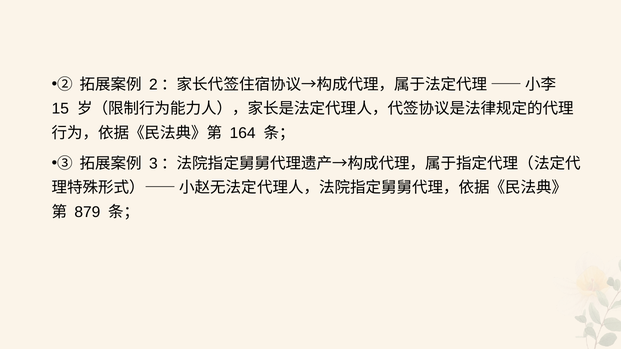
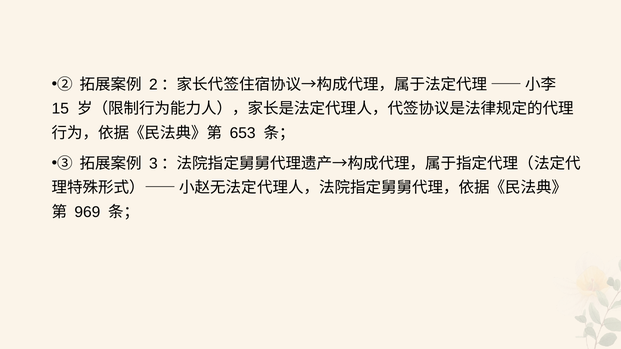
164: 164 -> 653
879: 879 -> 969
